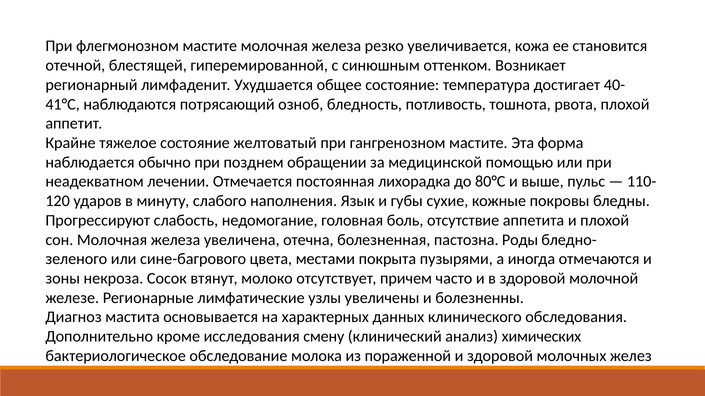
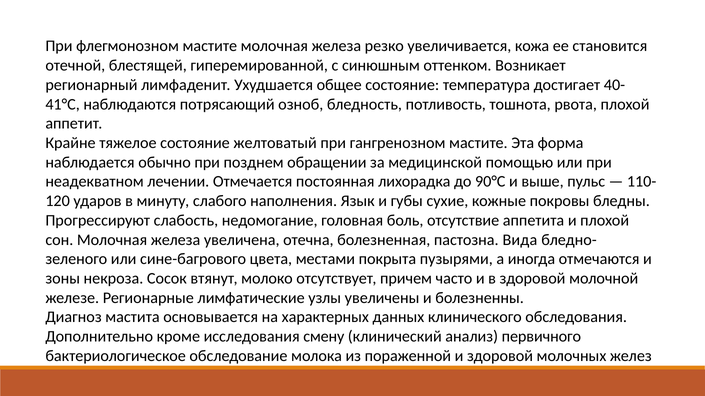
80°С: 80°С -> 90°С
Роды: Роды -> Вида
химических: химических -> первичного
